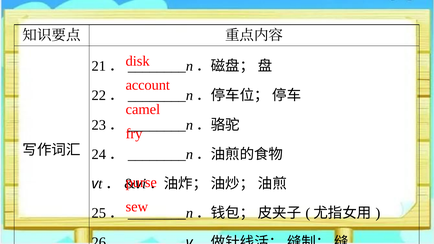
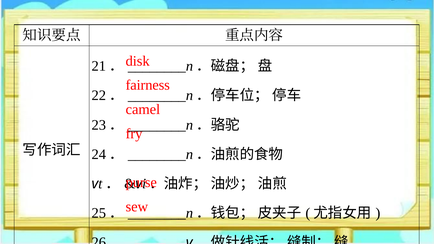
account: account -> fairness
